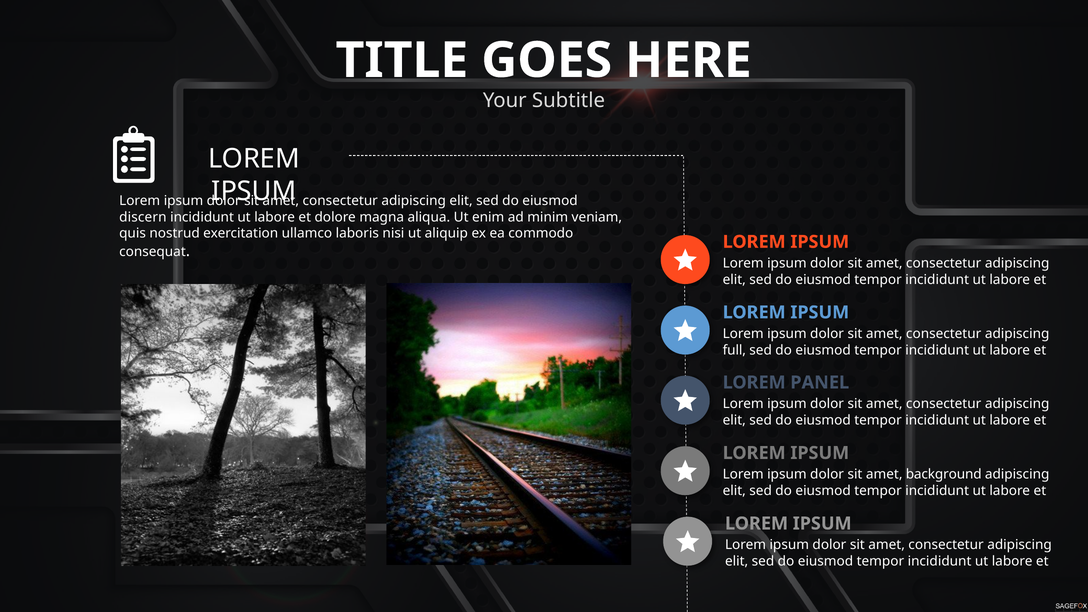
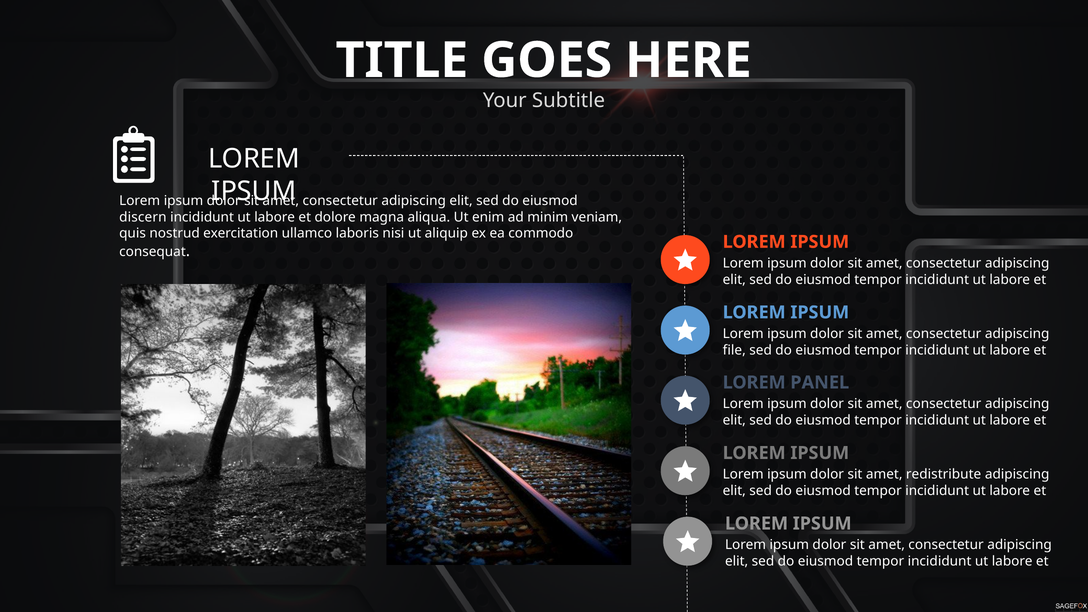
full: full -> file
background: background -> redistribute
